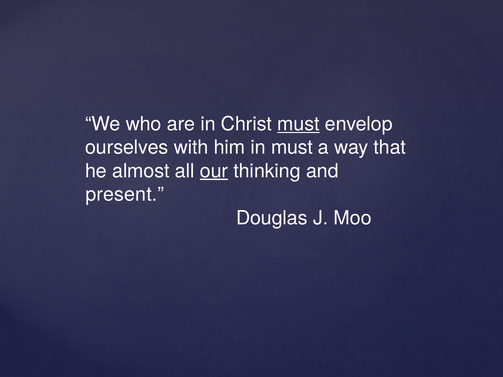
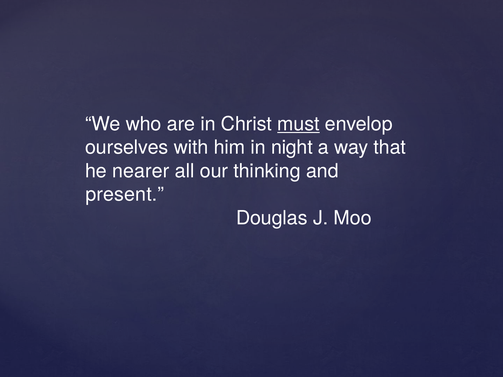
in must: must -> night
almost: almost -> nearer
our underline: present -> none
